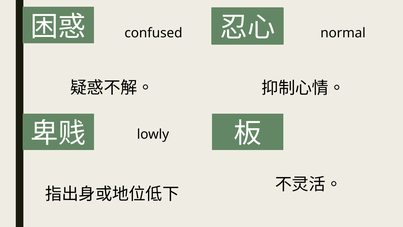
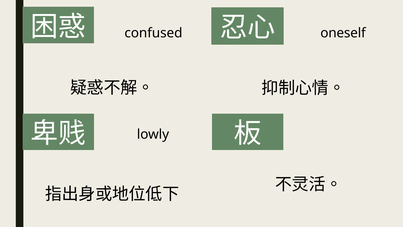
normal: normal -> oneself
